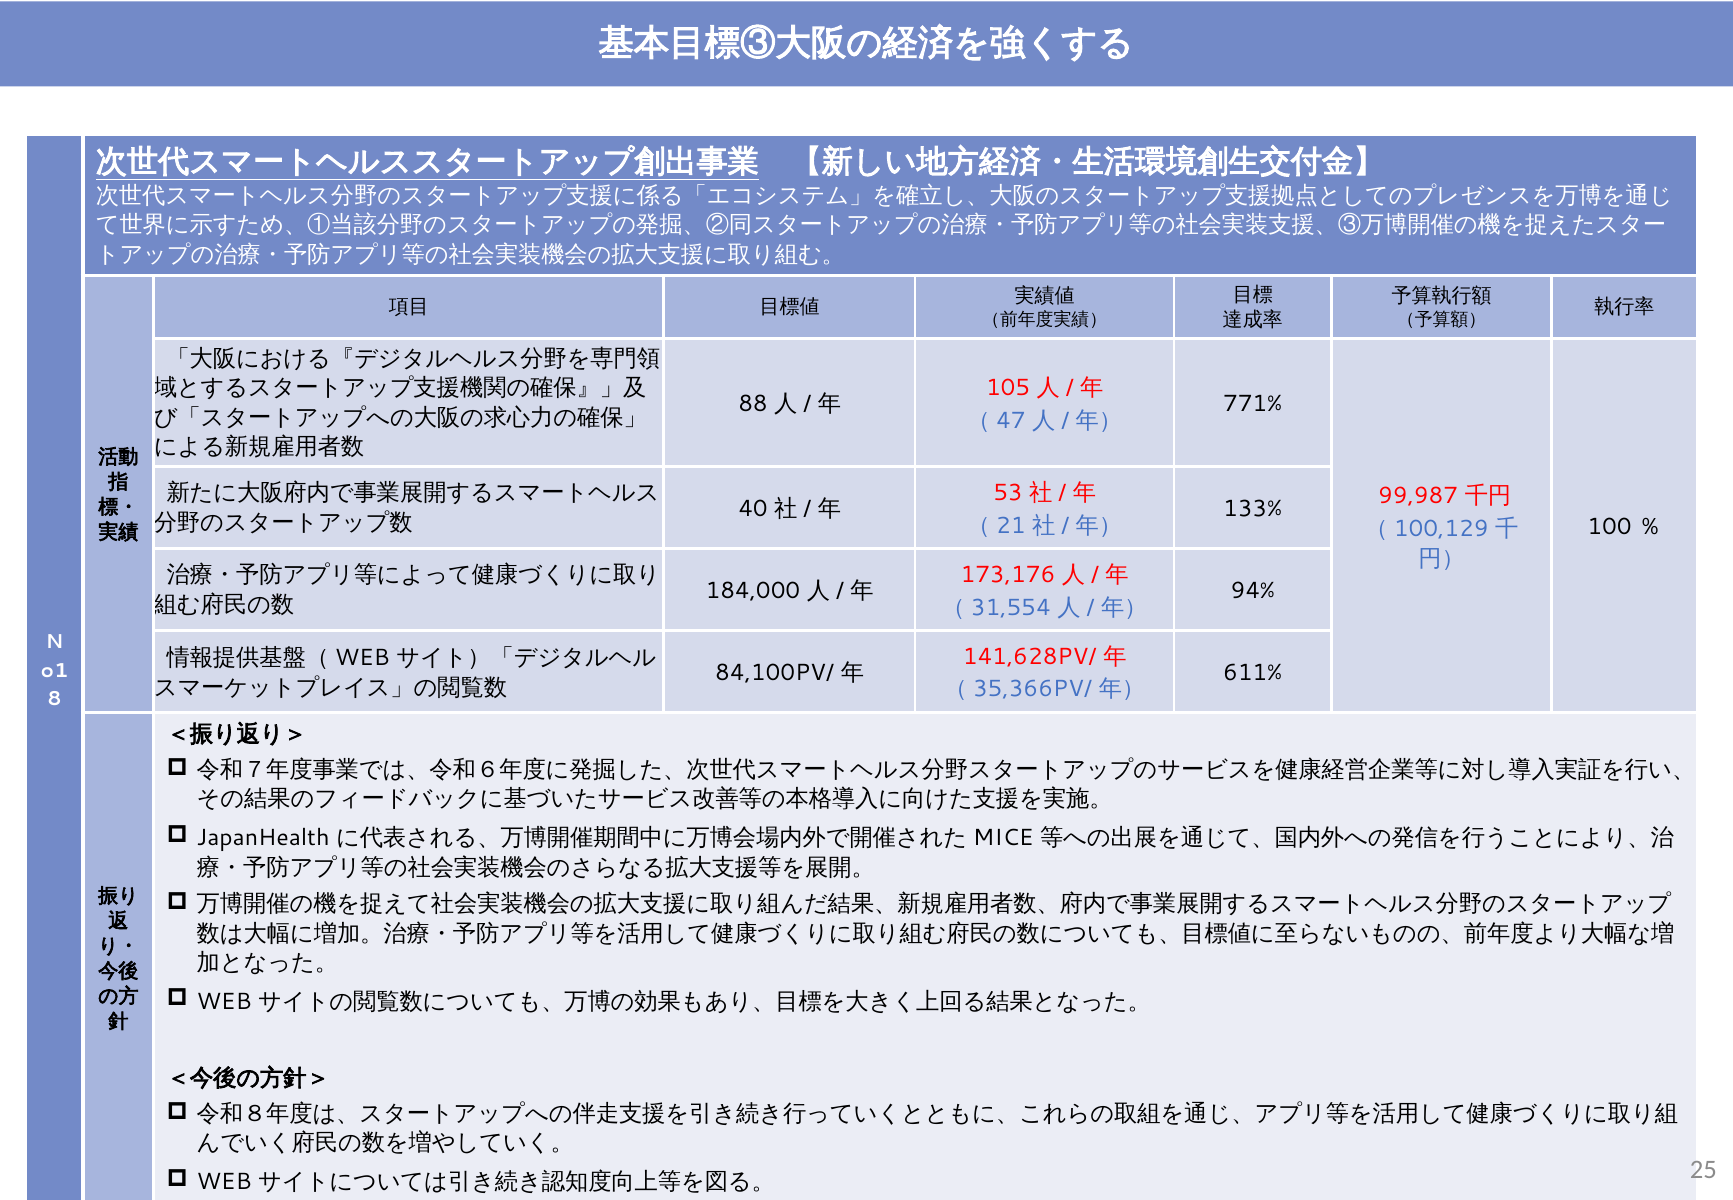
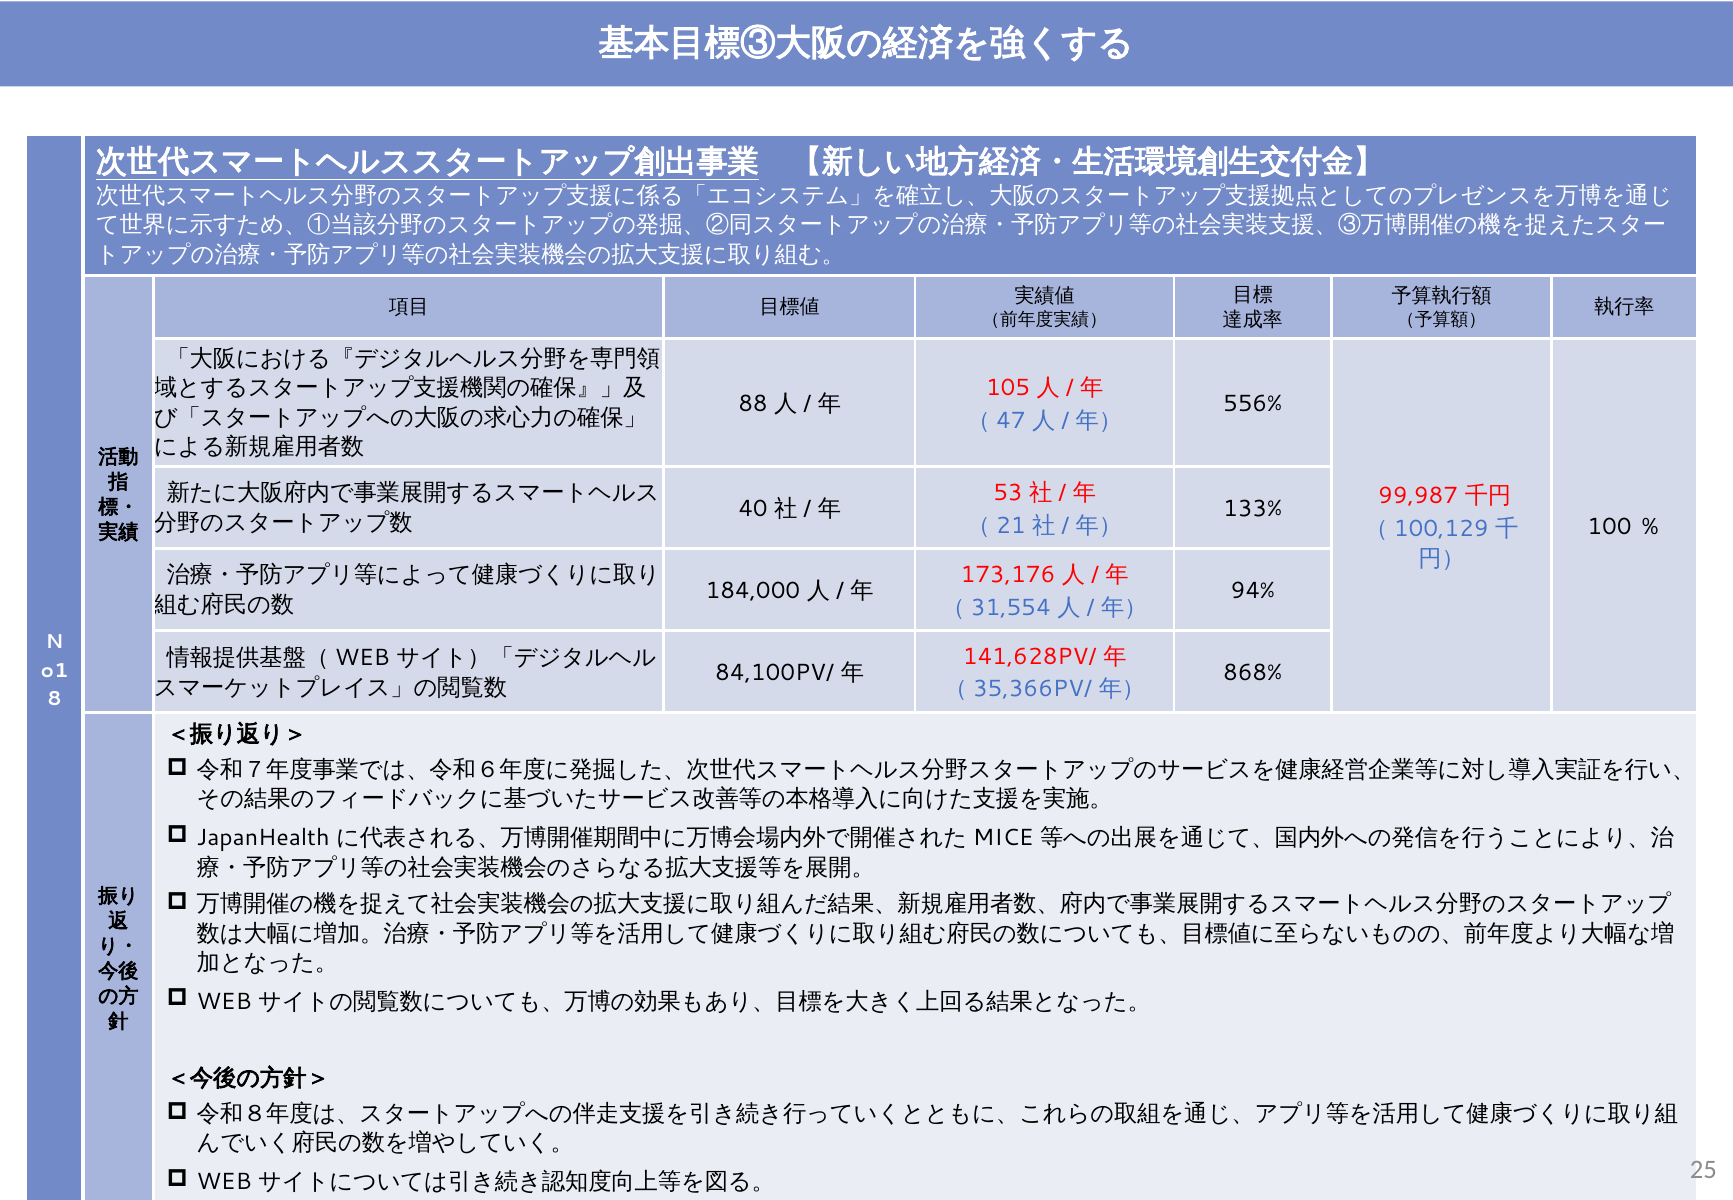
771%: 771% -> 556%
611%: 611% -> 868%
